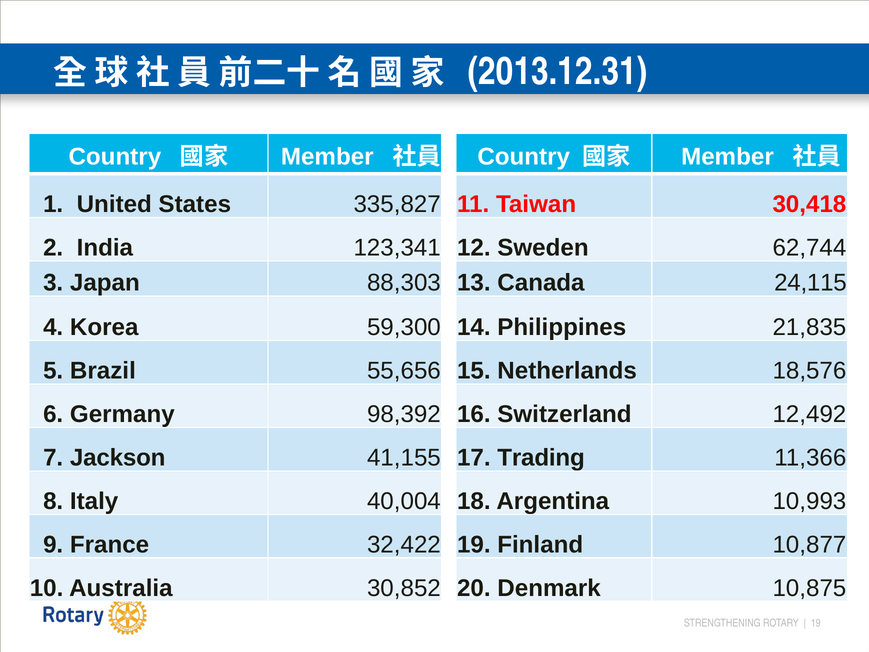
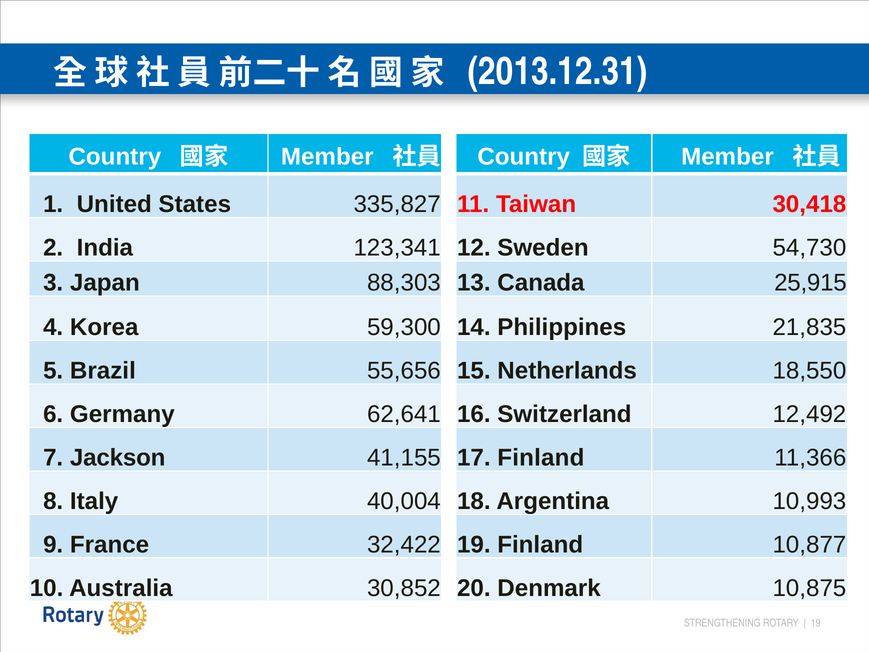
62,744: 62,744 -> 54,730
24,115: 24,115 -> 25,915
18,576: 18,576 -> 18,550
98,392: 98,392 -> 62,641
17 Trading: Trading -> Finland
